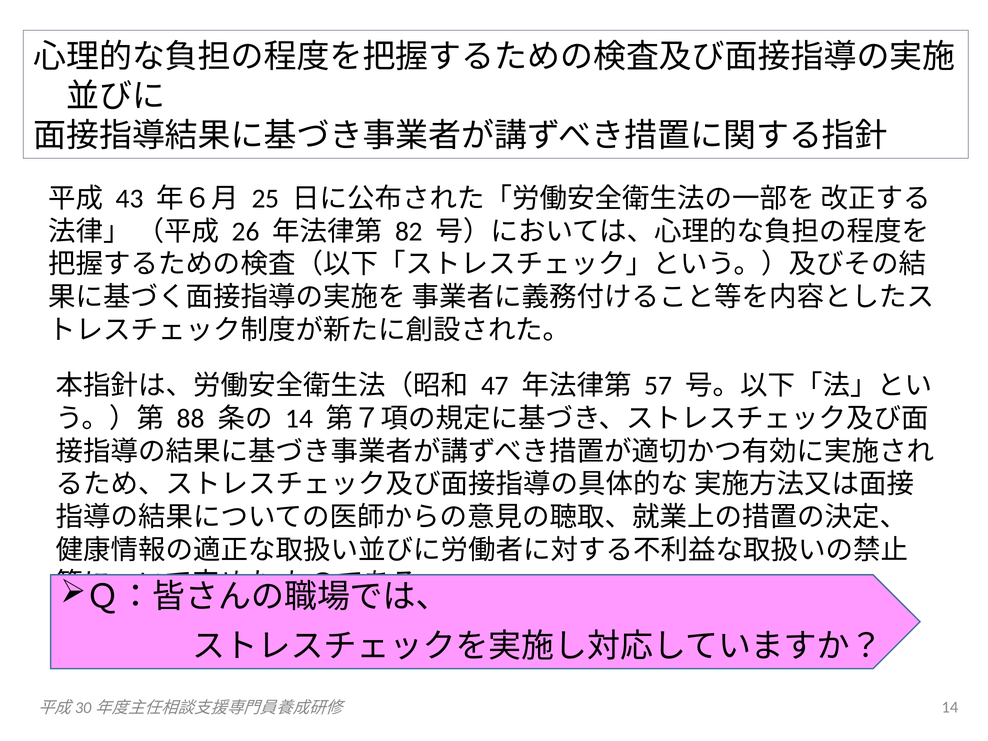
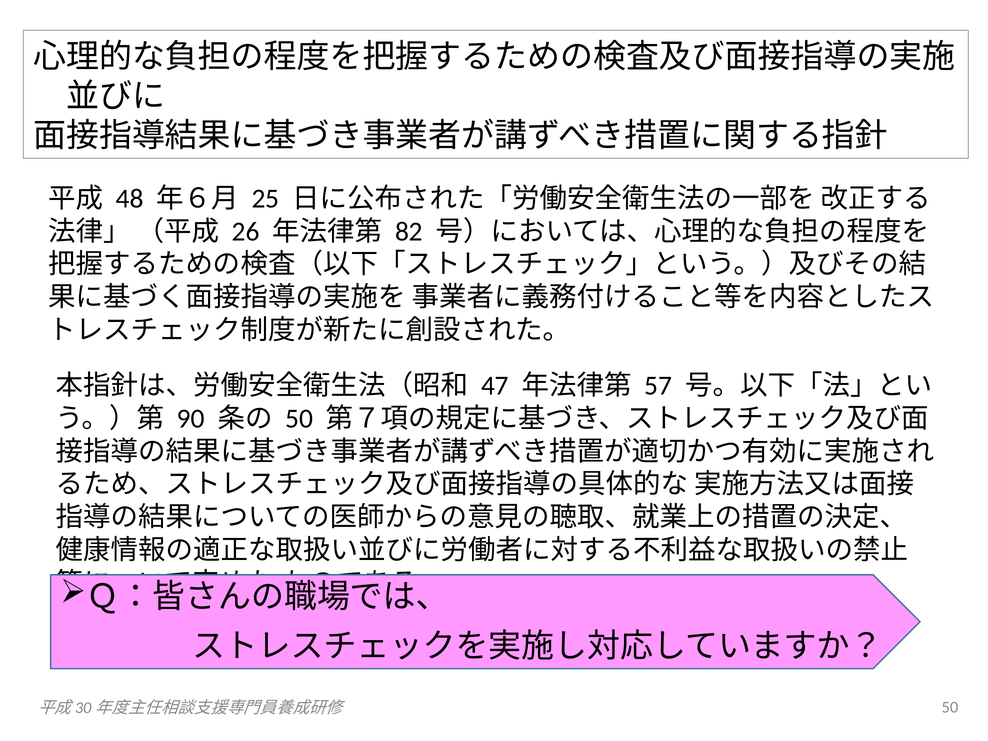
43: 43 -> 48
88: 88 -> 90
14 at (299, 418): 14 -> 50
14 at (950, 707): 14 -> 50
